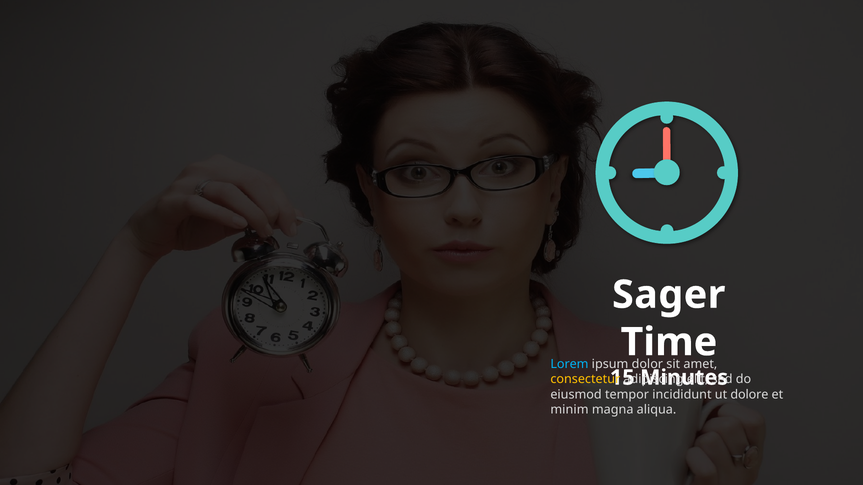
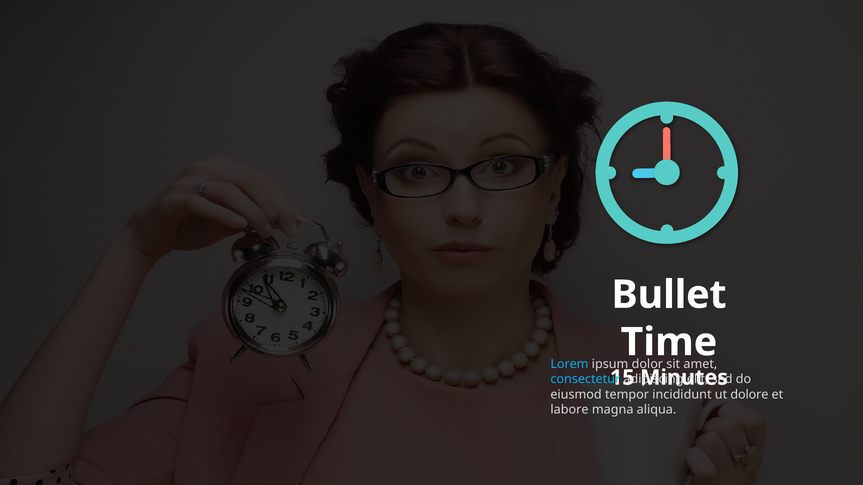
Sager: Sager -> Bullet
consectetur colour: yellow -> light blue
minim: minim -> labore
